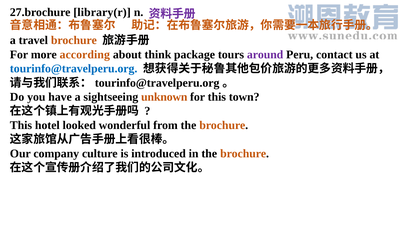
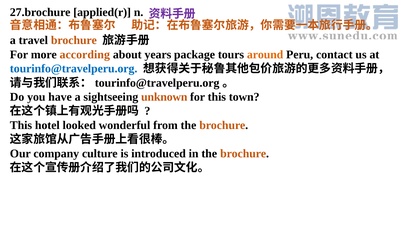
library(r: library(r -> applied(r
think: think -> years
around colour: purple -> orange
